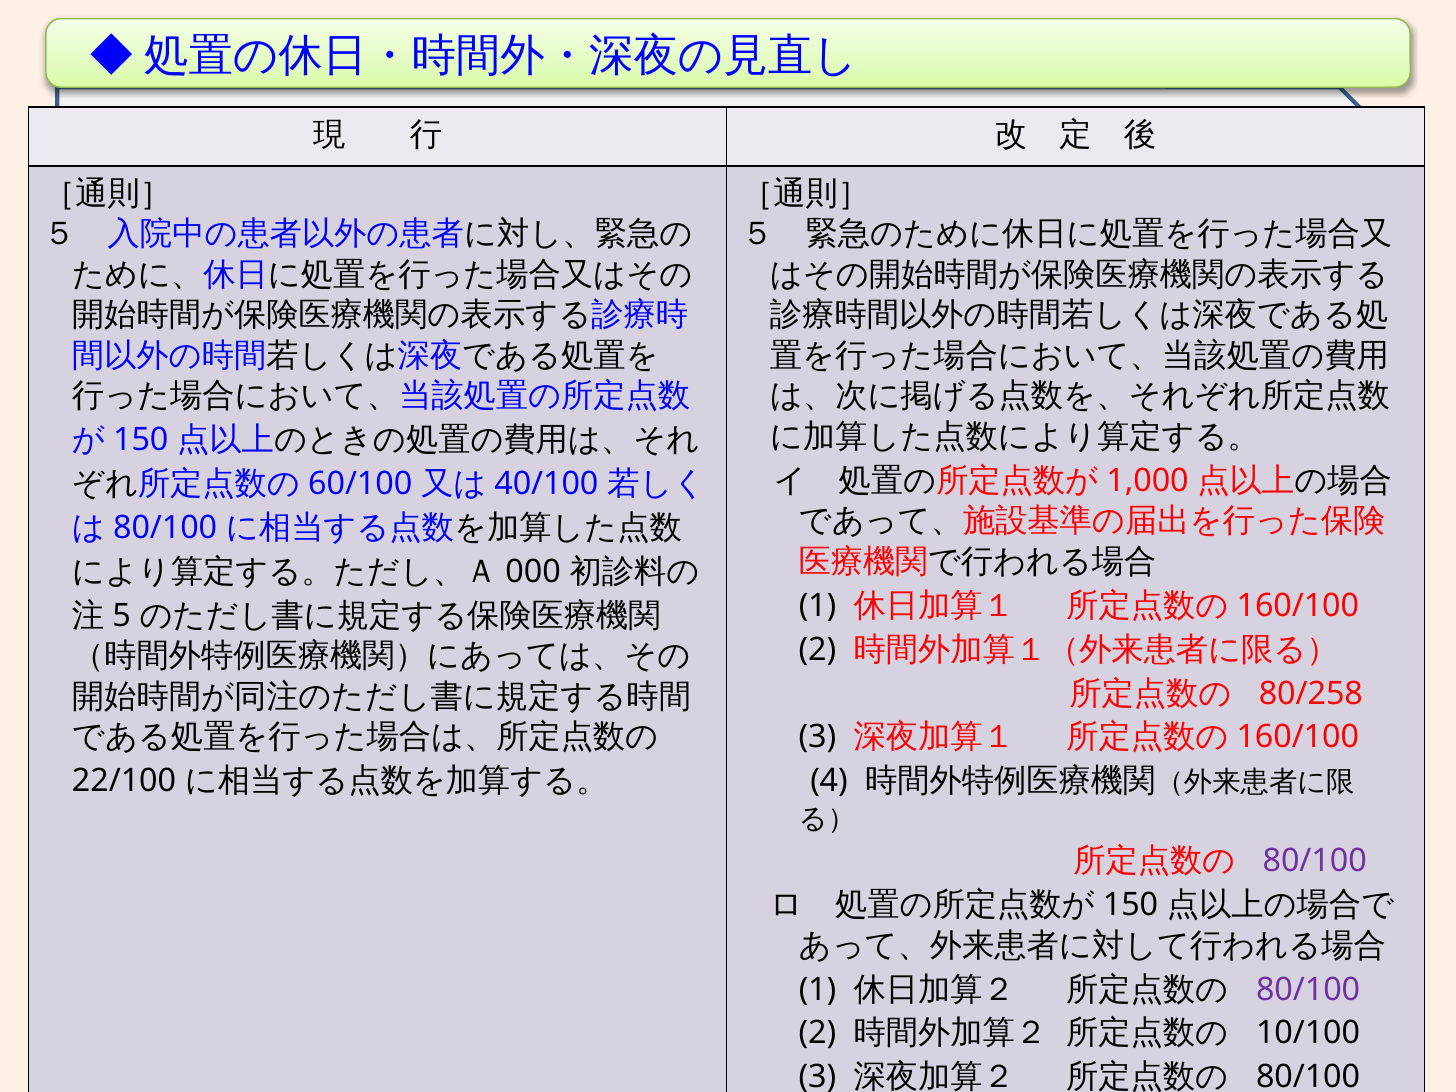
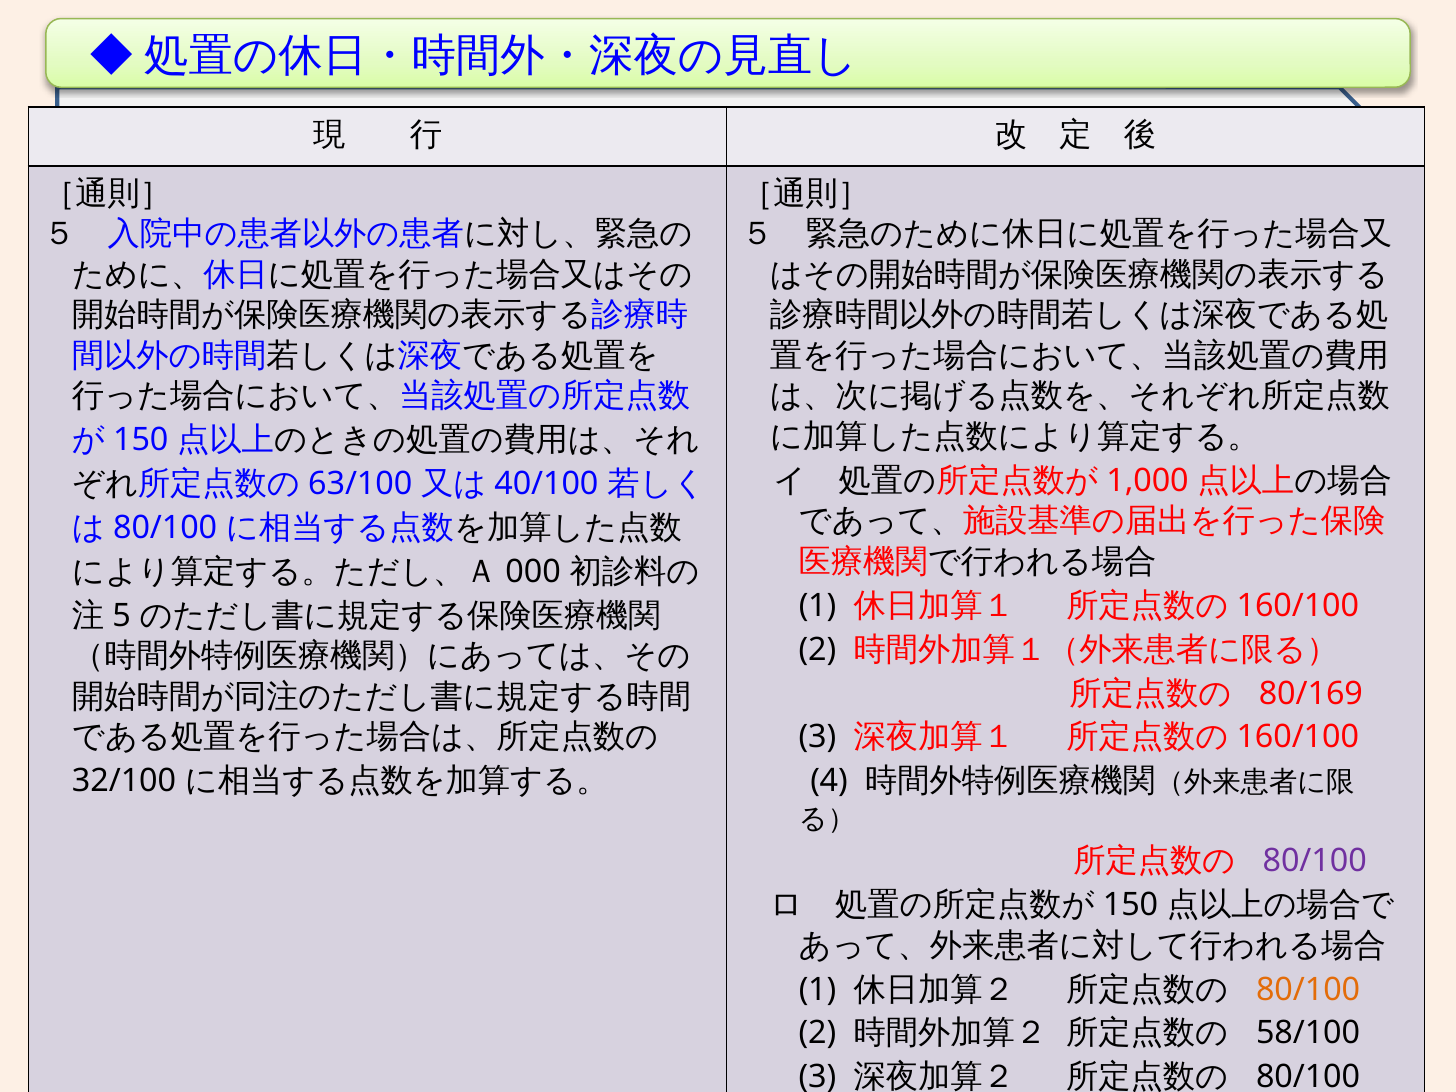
60/100: 60/100 -> 63/100
80/258: 80/258 -> 80/169
22/100: 22/100 -> 32/100
80/100 at (1308, 989) colour: purple -> orange
10/100: 10/100 -> 58/100
